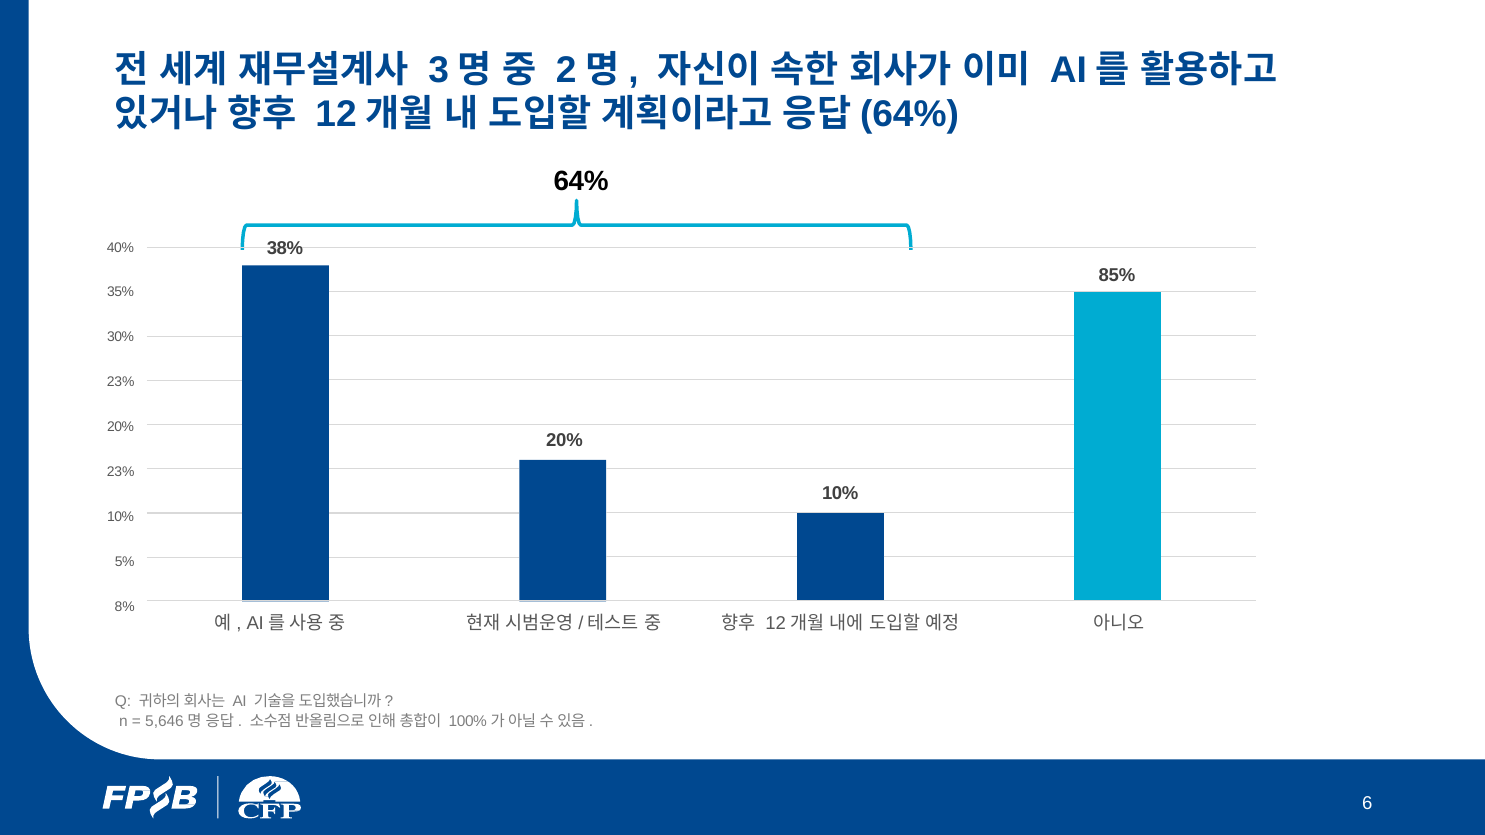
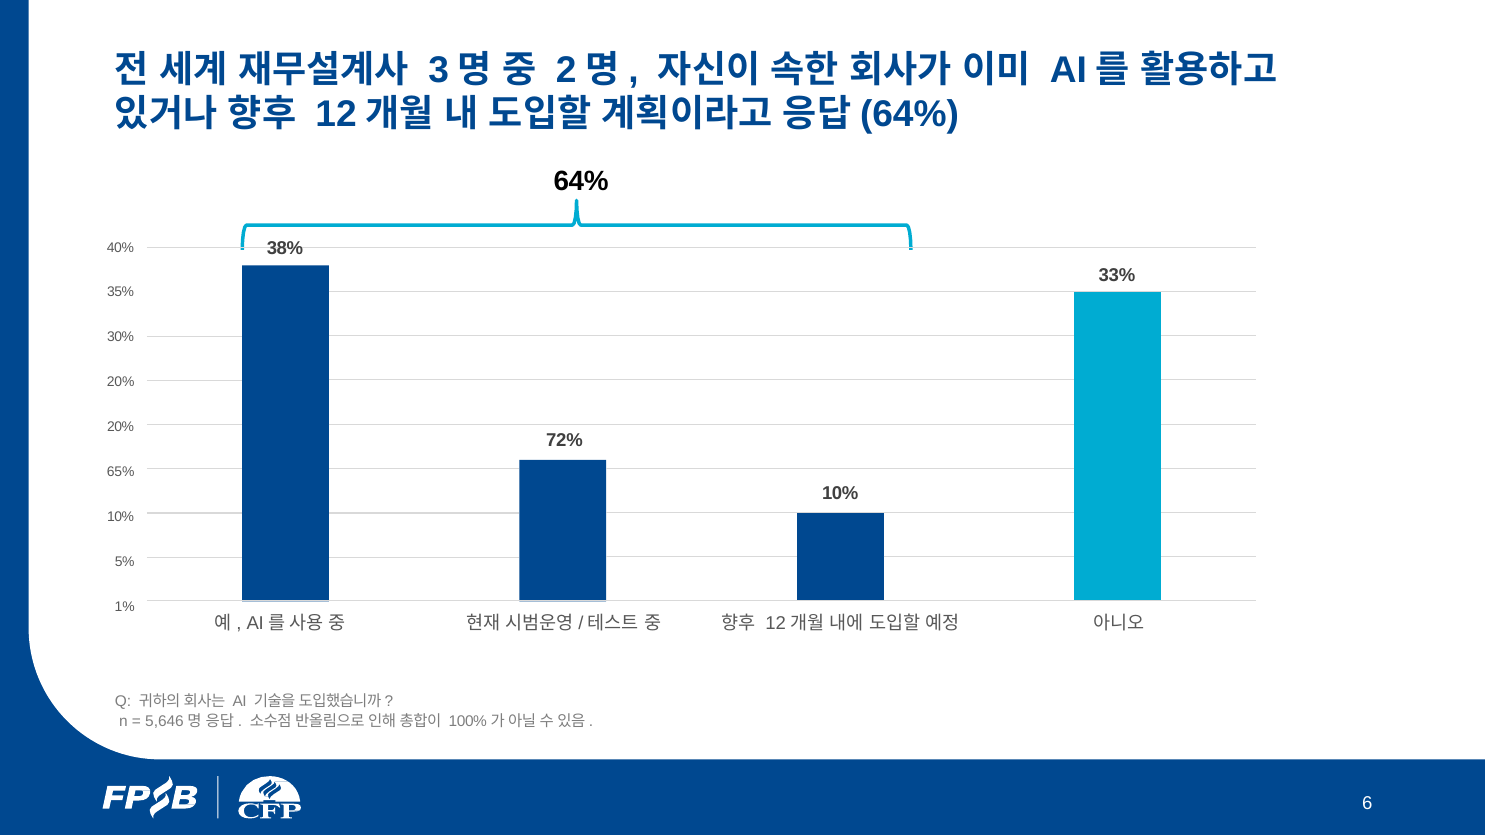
85%: 85% -> 33%
23% at (121, 382): 23% -> 20%
20% at (564, 441): 20% -> 72%
23% at (121, 472): 23% -> 65%
8%: 8% -> 1%
